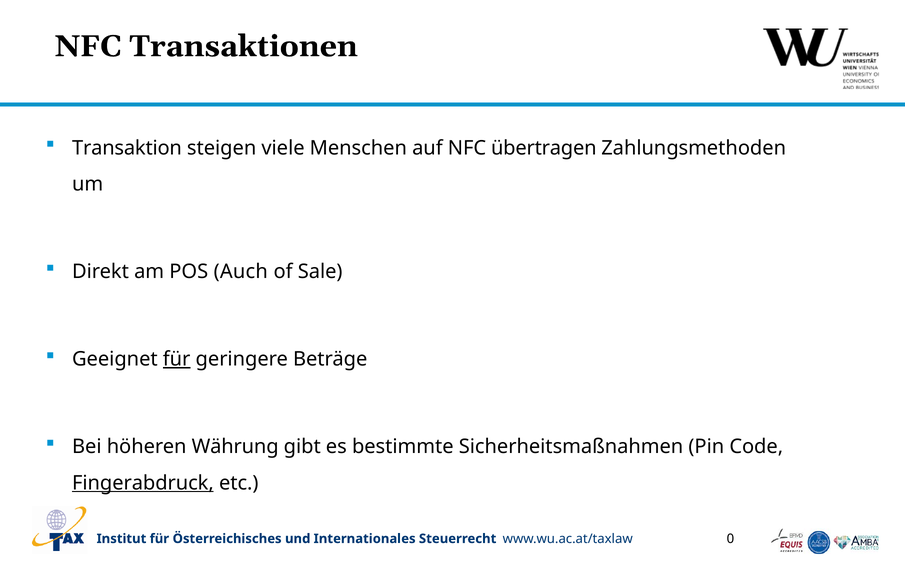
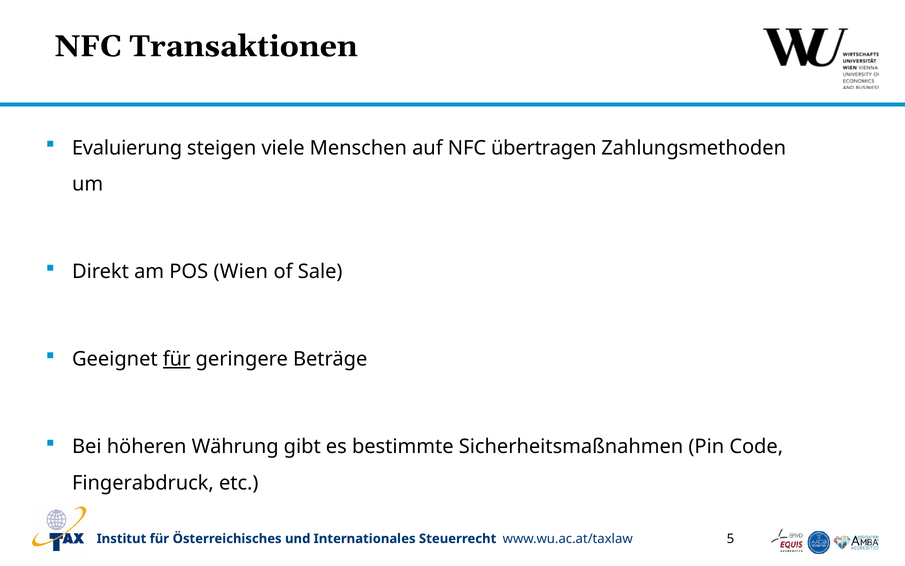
Transaktion: Transaktion -> Evaluierung
Auch: Auch -> Wien
Fingerabdruck underline: present -> none
0: 0 -> 5
